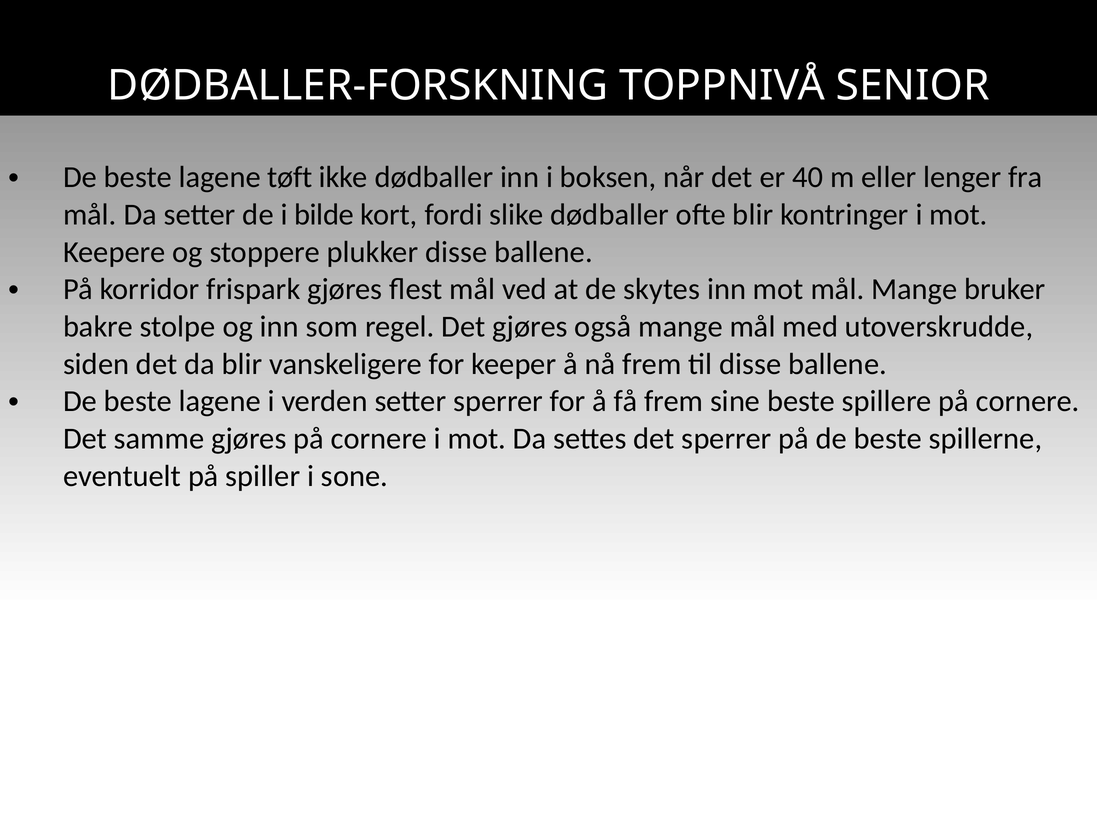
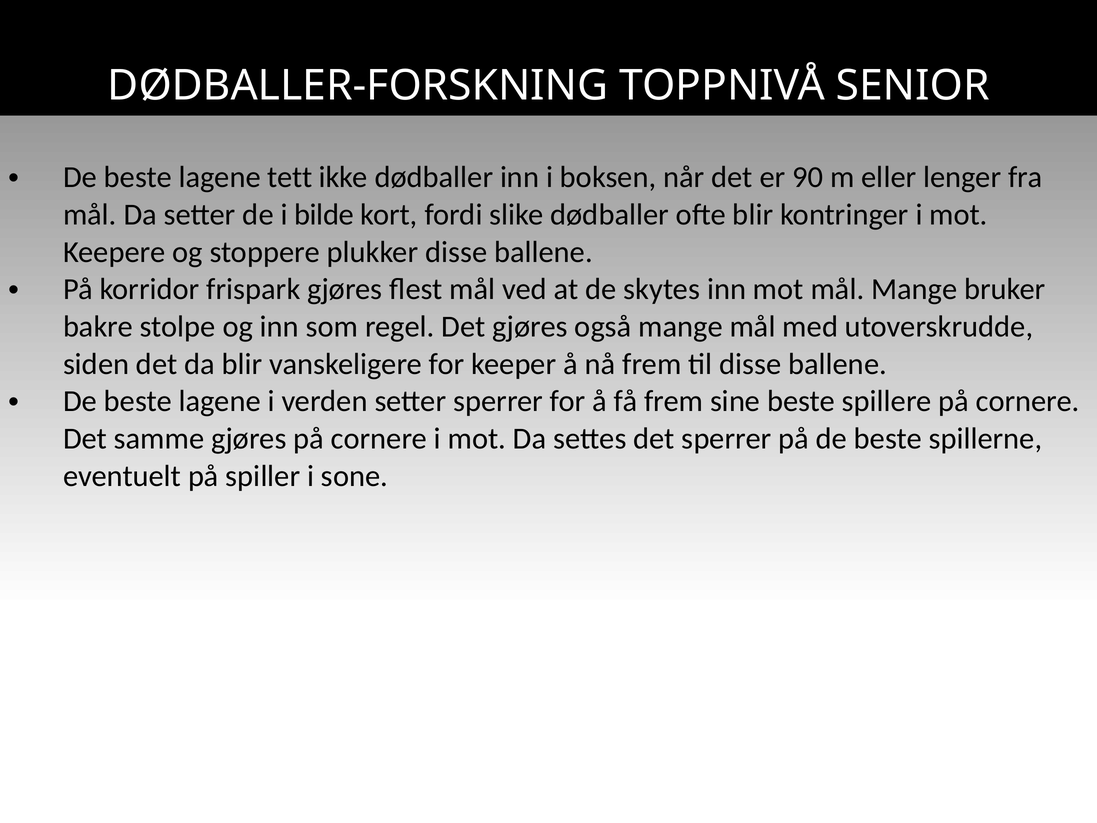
tøft: tøft -> tett
40: 40 -> 90
